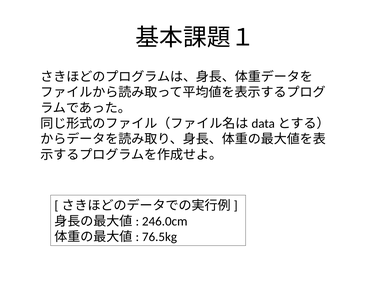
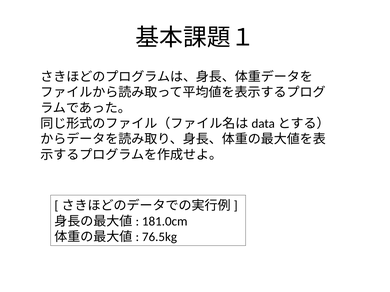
246.0cm: 246.0cm -> 181.0cm
